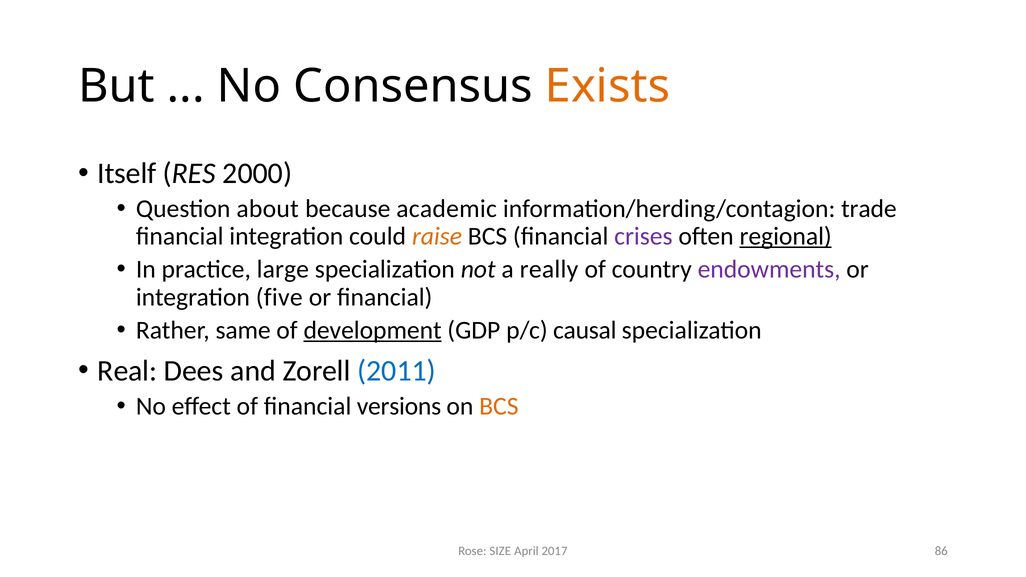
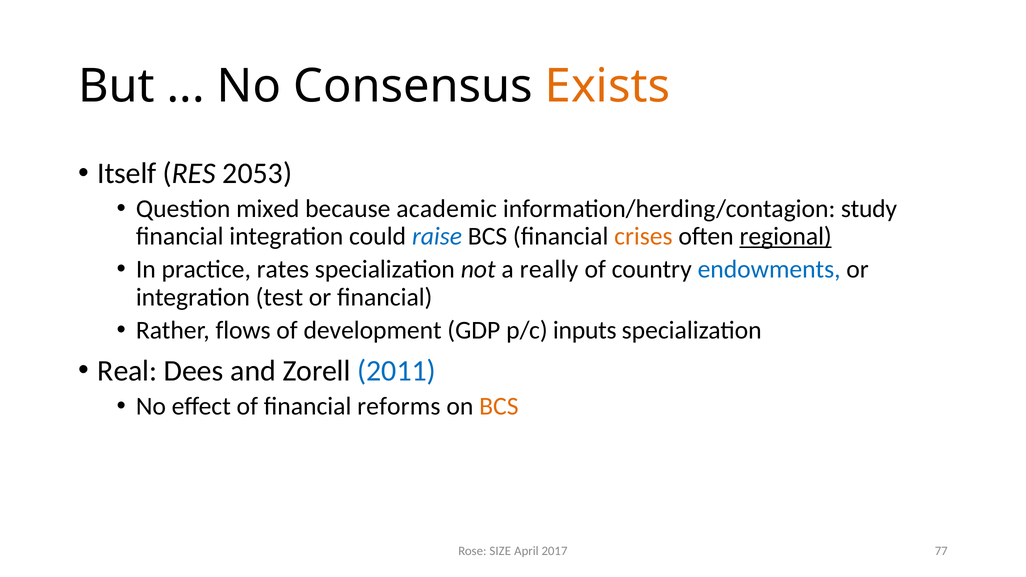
2000: 2000 -> 2053
about: about -> mixed
trade: trade -> study
raise colour: orange -> blue
crises colour: purple -> orange
large: large -> rates
endowments colour: purple -> blue
five: five -> test
same: same -> flows
development underline: present -> none
causal: causal -> inputs
versions: versions -> reforms
86: 86 -> 77
